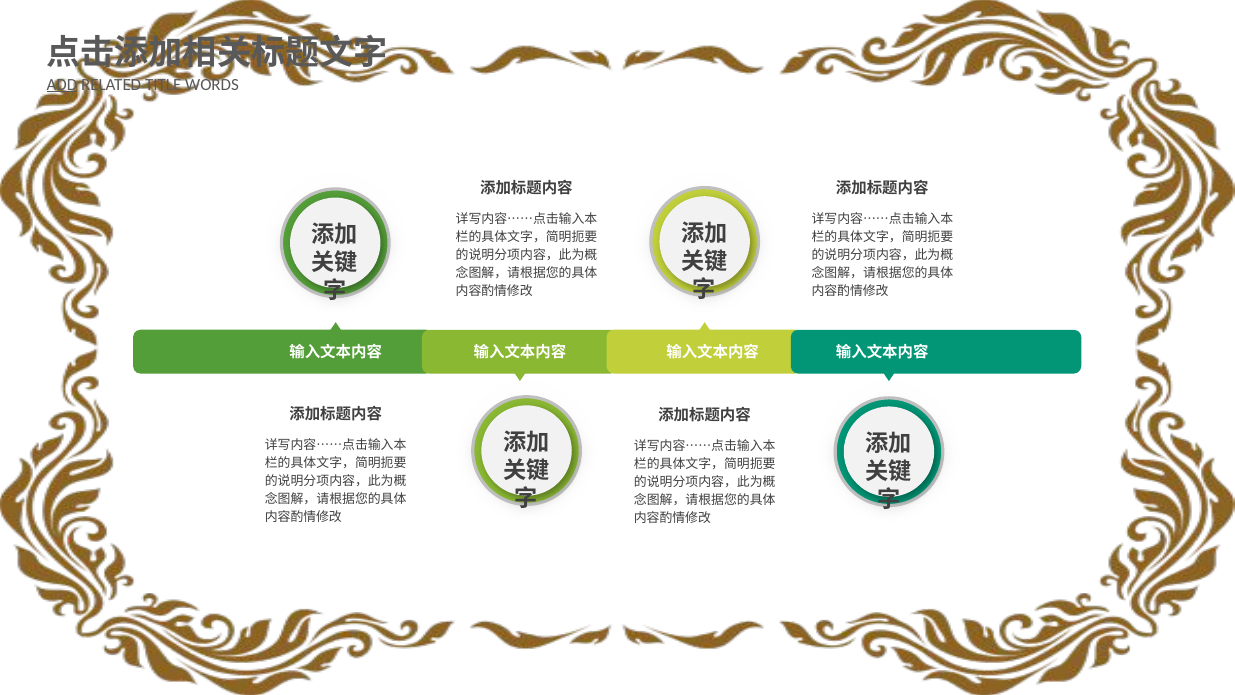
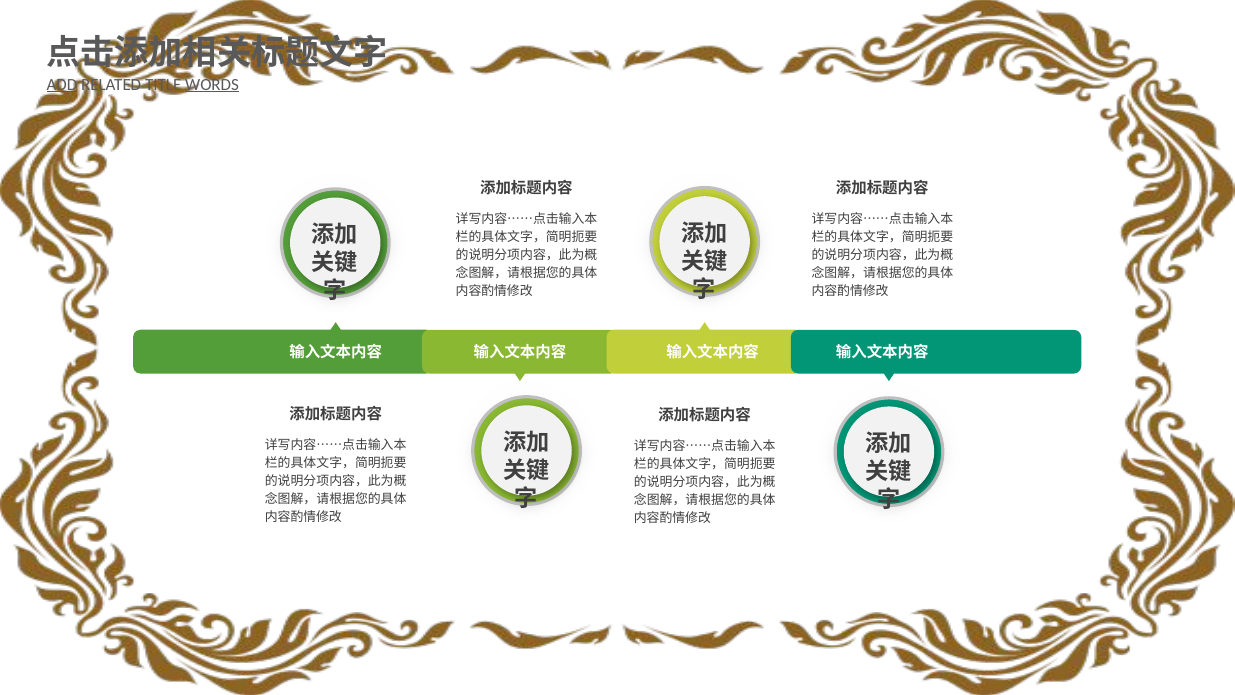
WORDS underline: none -> present
